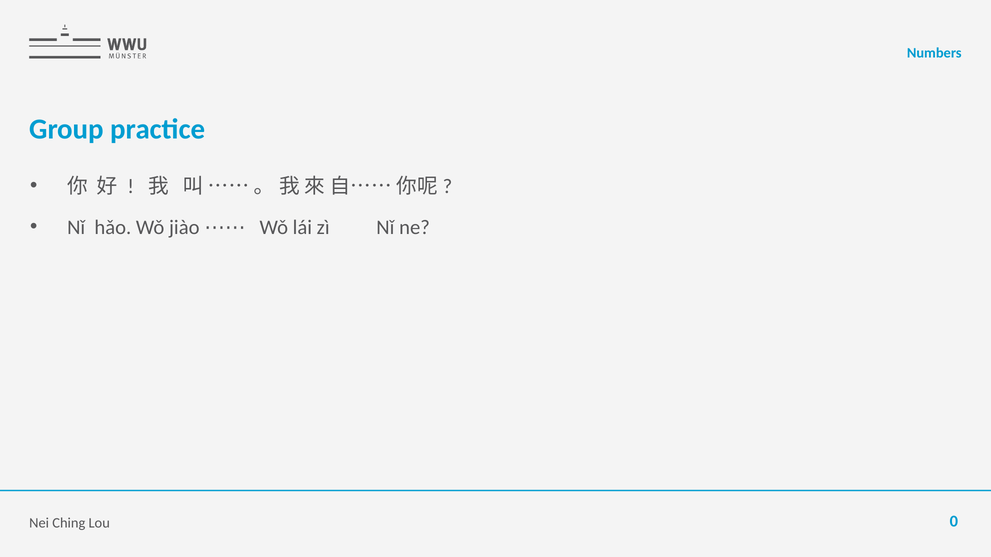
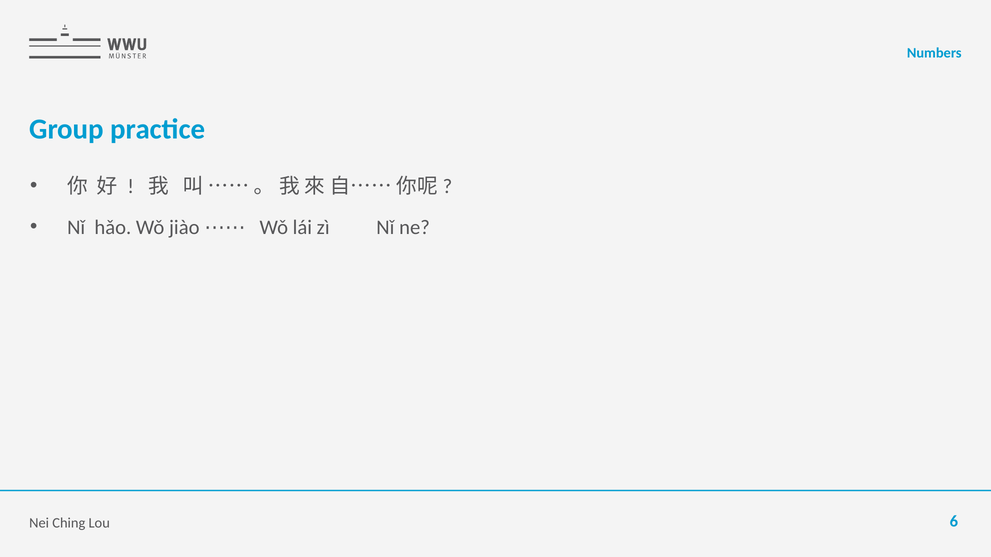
0: 0 -> 6
